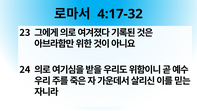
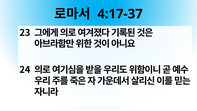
4:17-32: 4:17-32 -> 4:17-37
